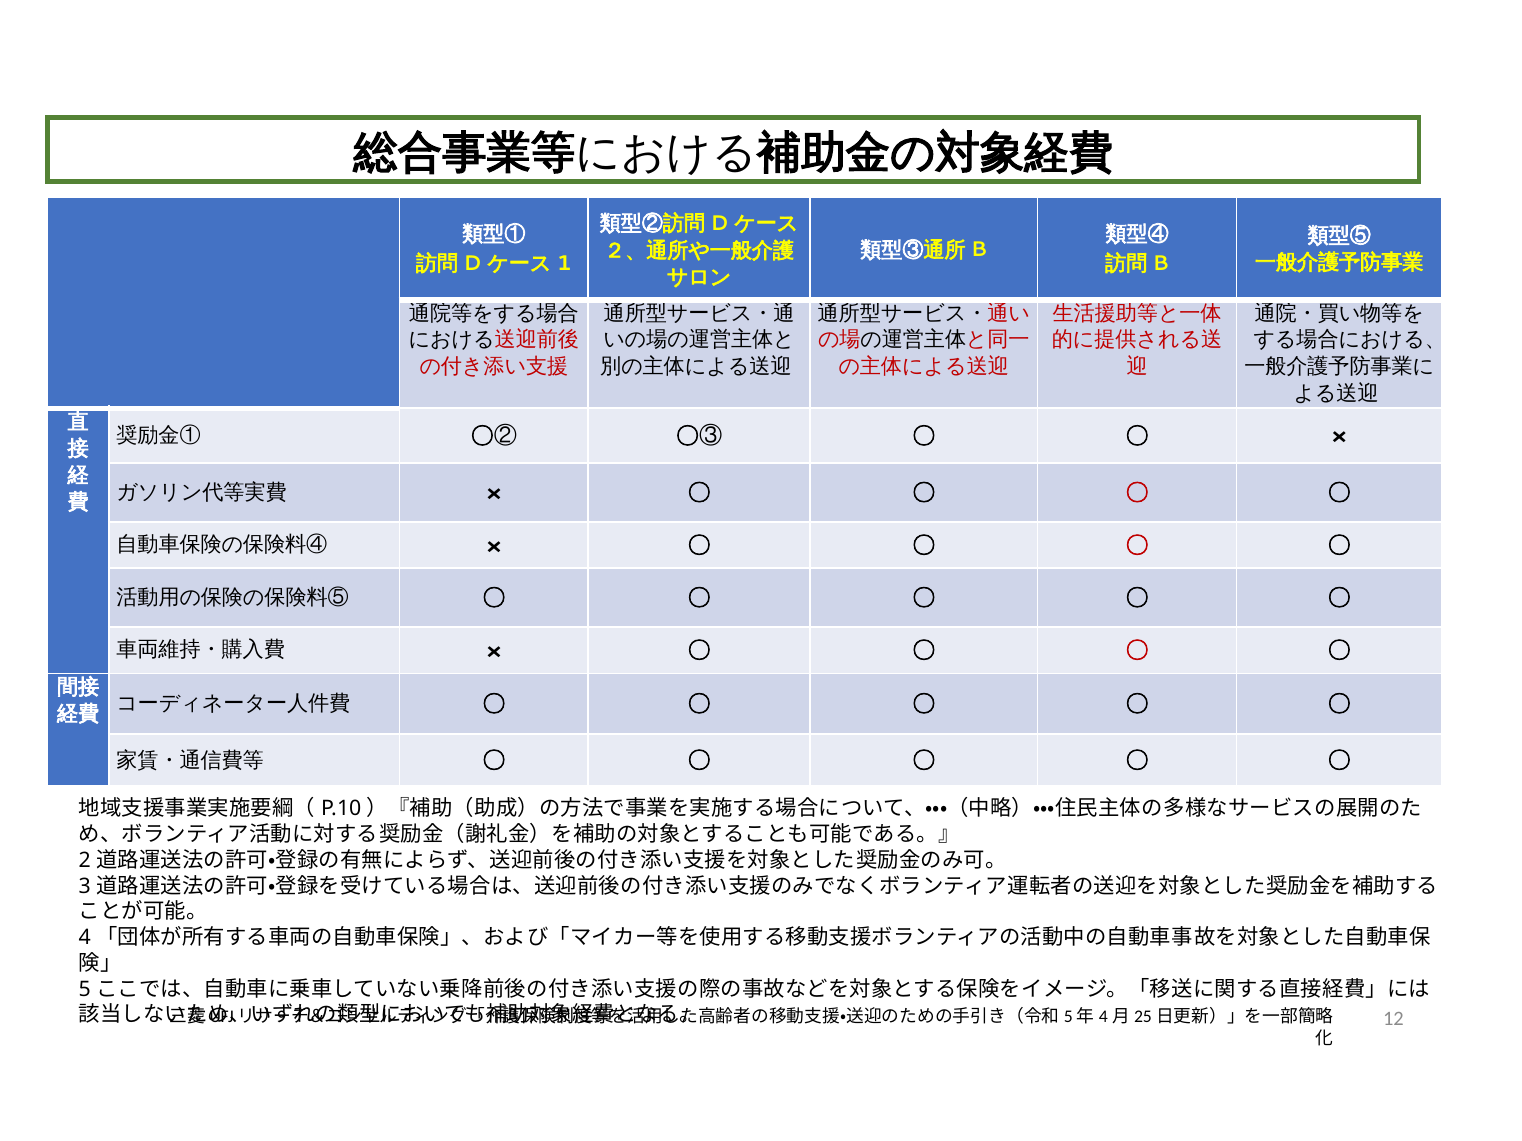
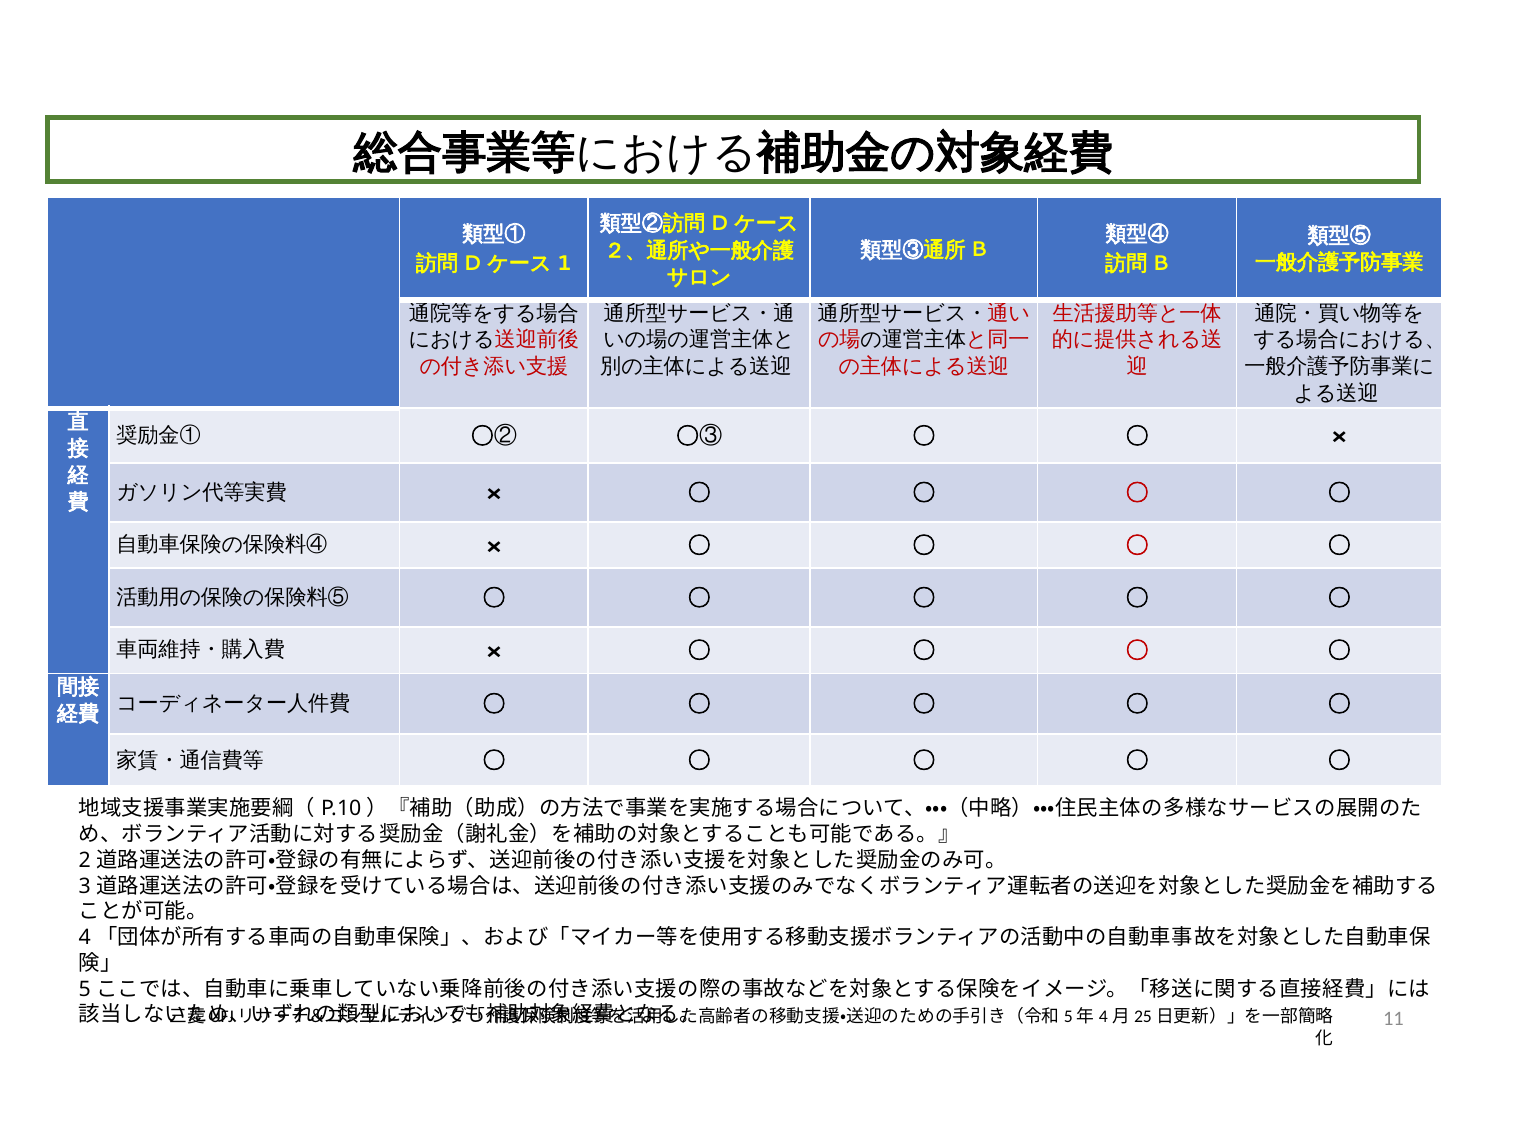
12: 12 -> 11
